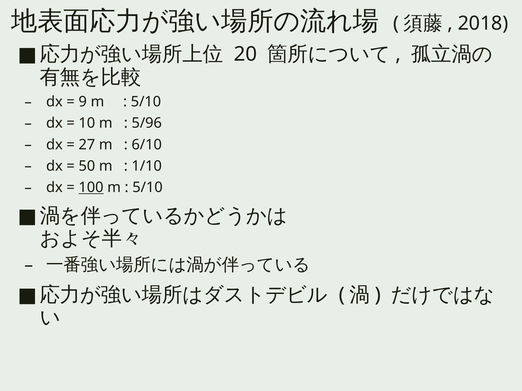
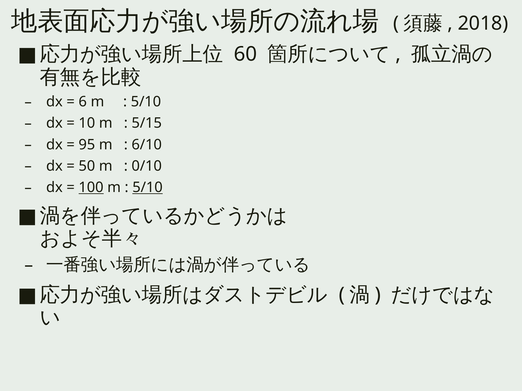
20: 20 -> 60
9: 9 -> 6
5/96: 5/96 -> 5/15
27: 27 -> 95
1/10: 1/10 -> 0/10
5/10 at (147, 188) underline: none -> present
